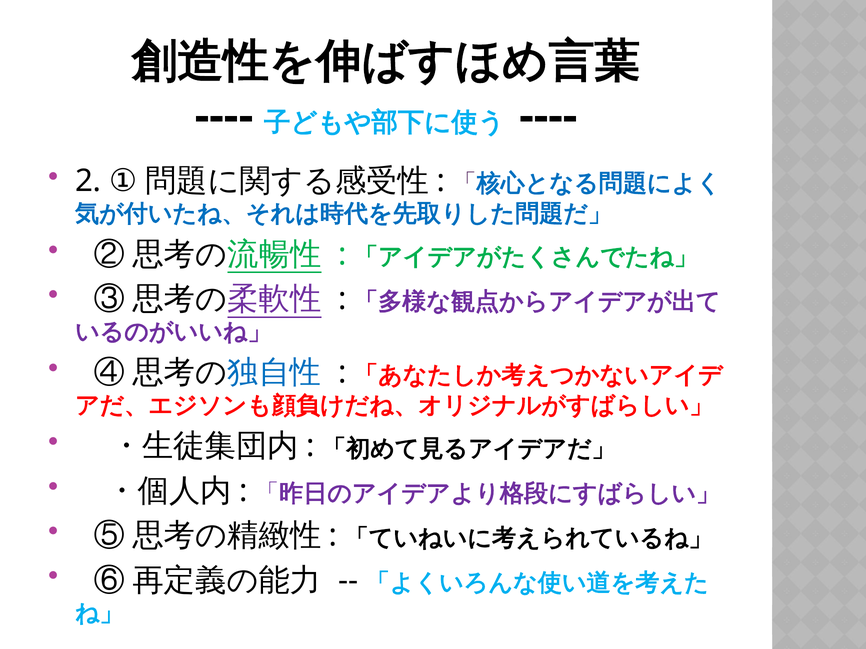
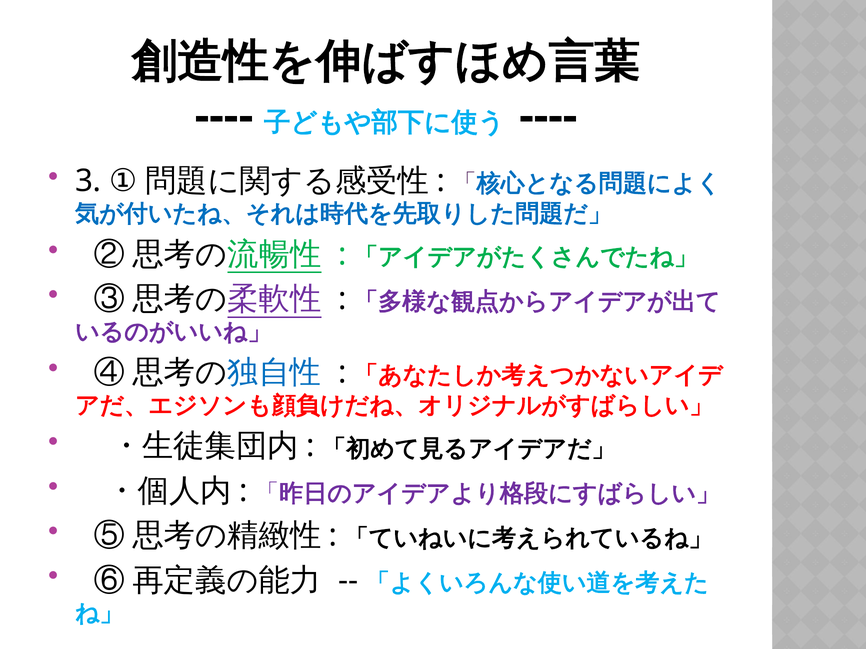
2: 2 -> 3
